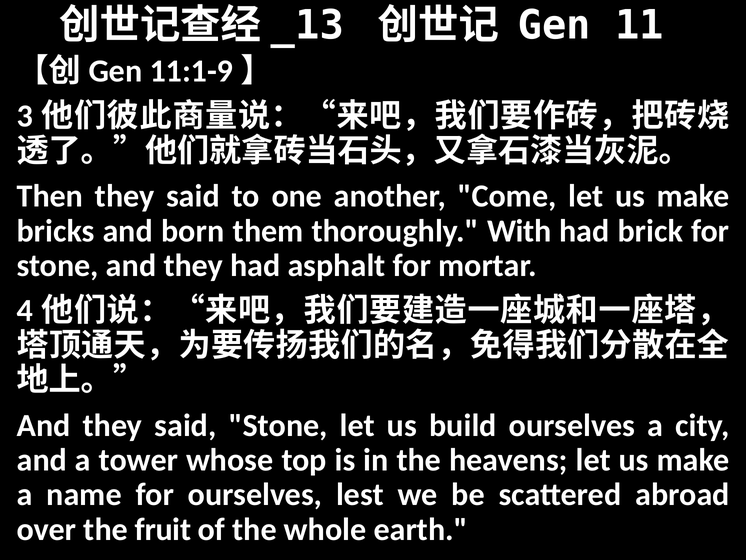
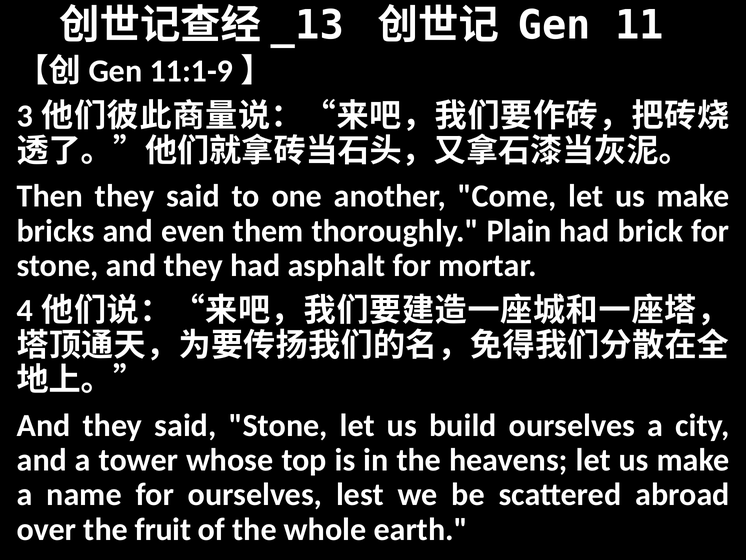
born: born -> even
With: With -> Plain
